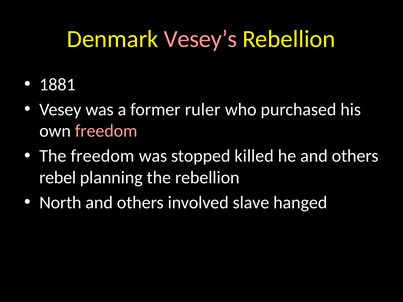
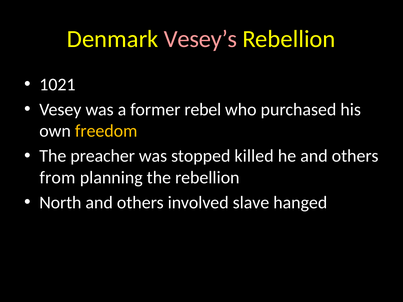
1881: 1881 -> 1021
ruler: ruler -> rebel
freedom at (106, 131) colour: pink -> yellow
The freedom: freedom -> preacher
rebel: rebel -> from
